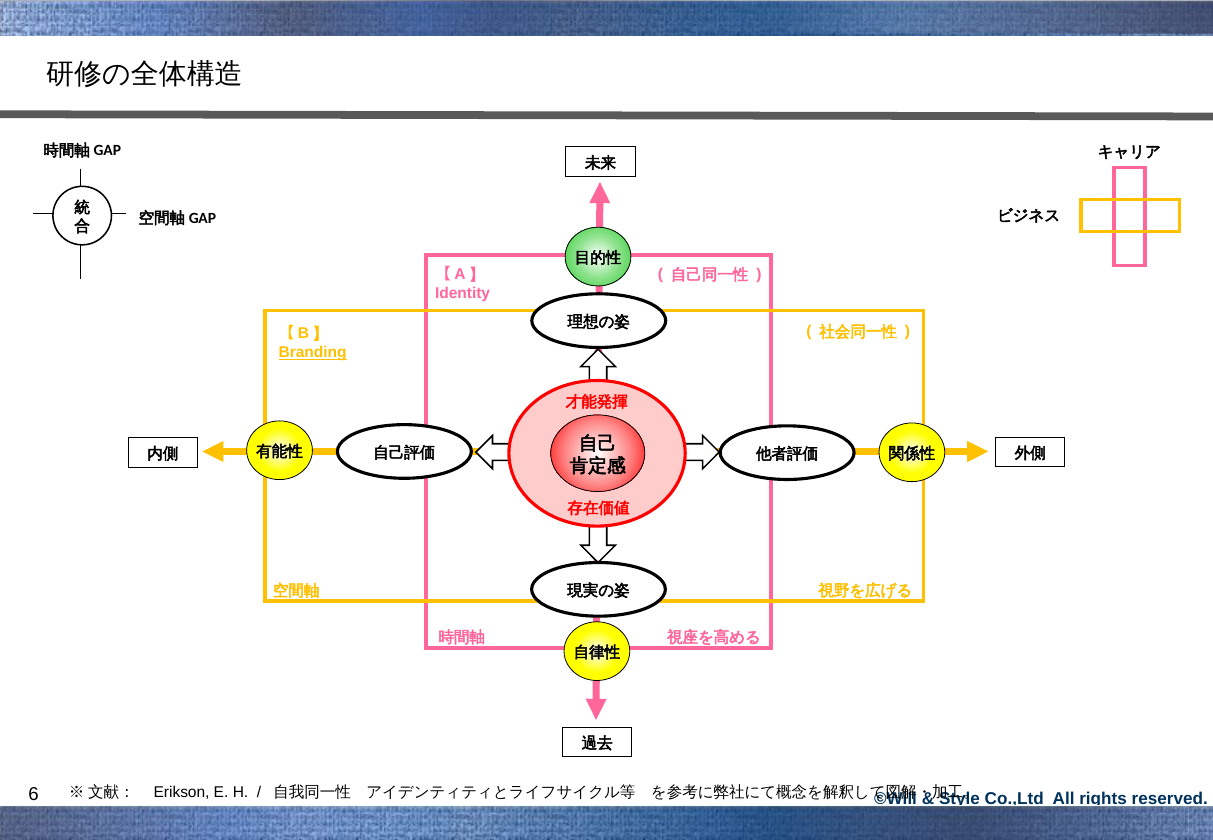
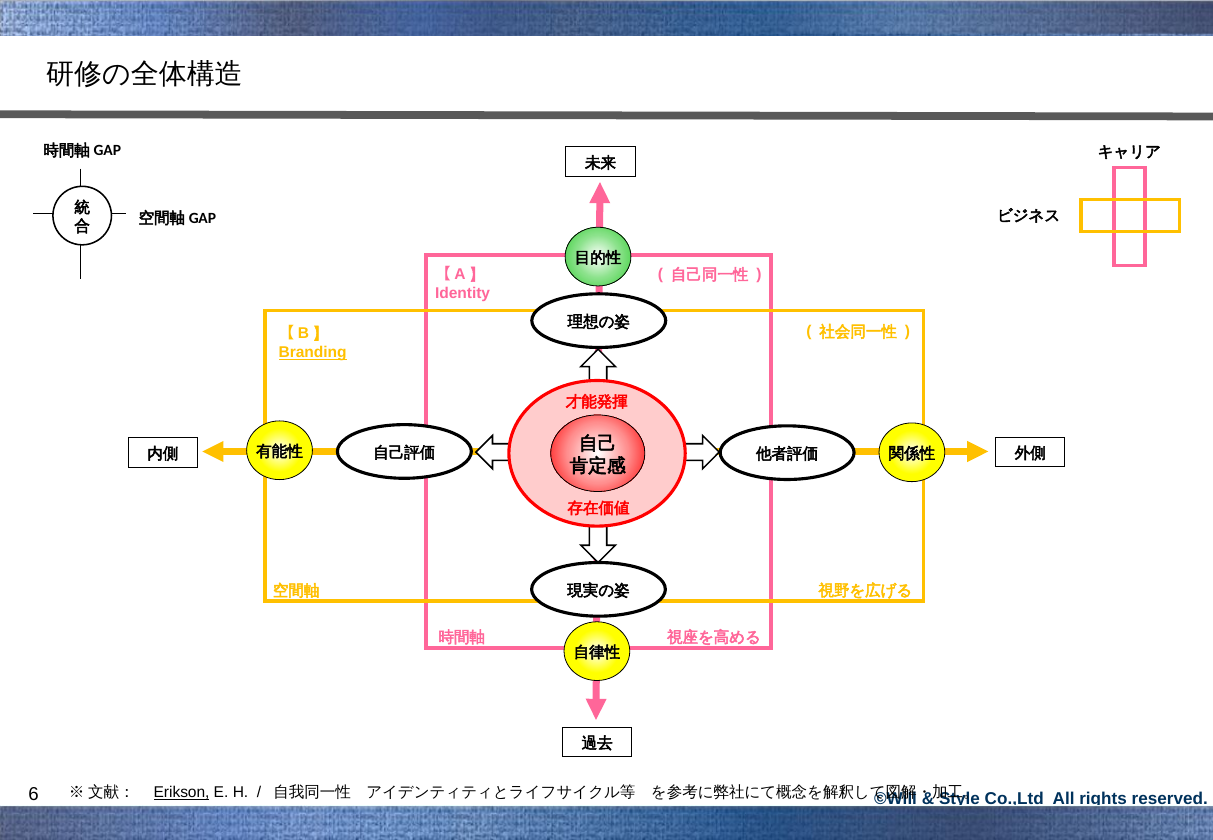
Erikson underline: none -> present
